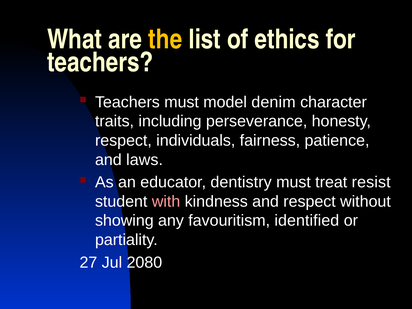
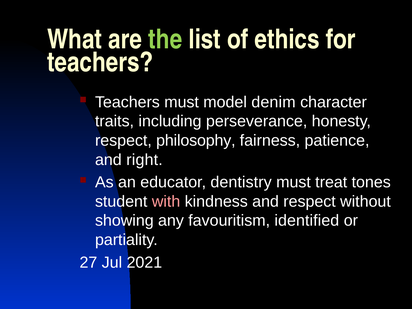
the colour: yellow -> light green
individuals: individuals -> philosophy
laws: laws -> right
resist: resist -> tones
2080: 2080 -> 2021
